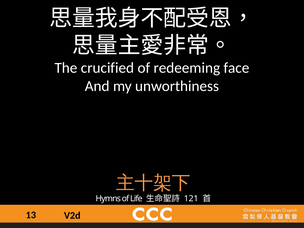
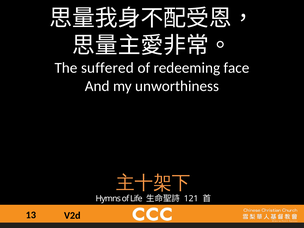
crucified: crucified -> suffered
